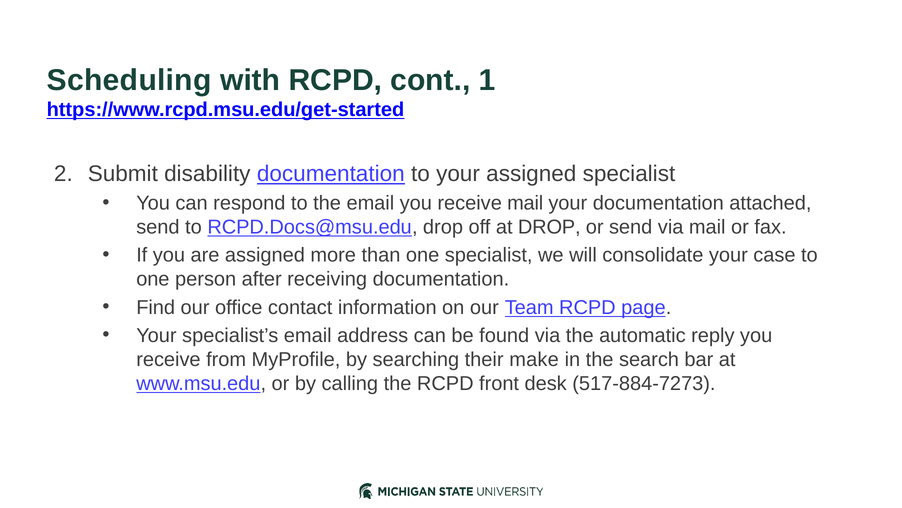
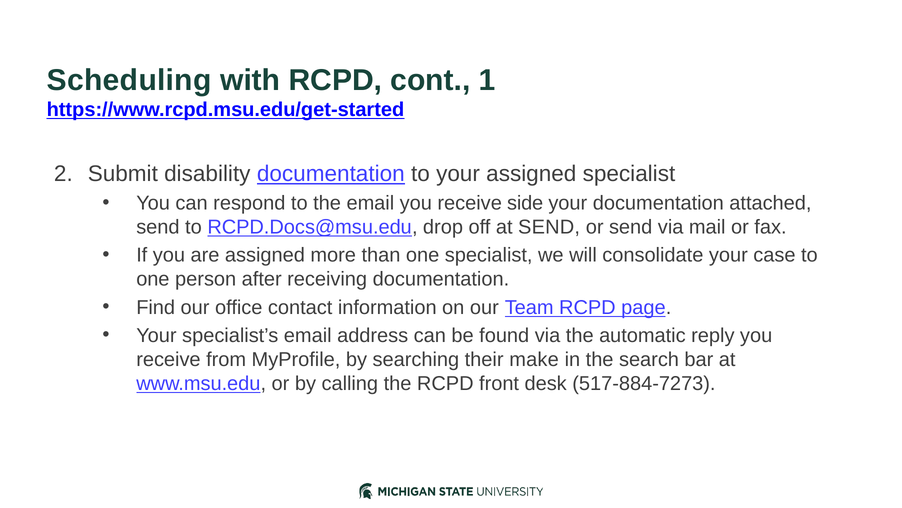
receive mail: mail -> side
at DROP: DROP -> SEND
